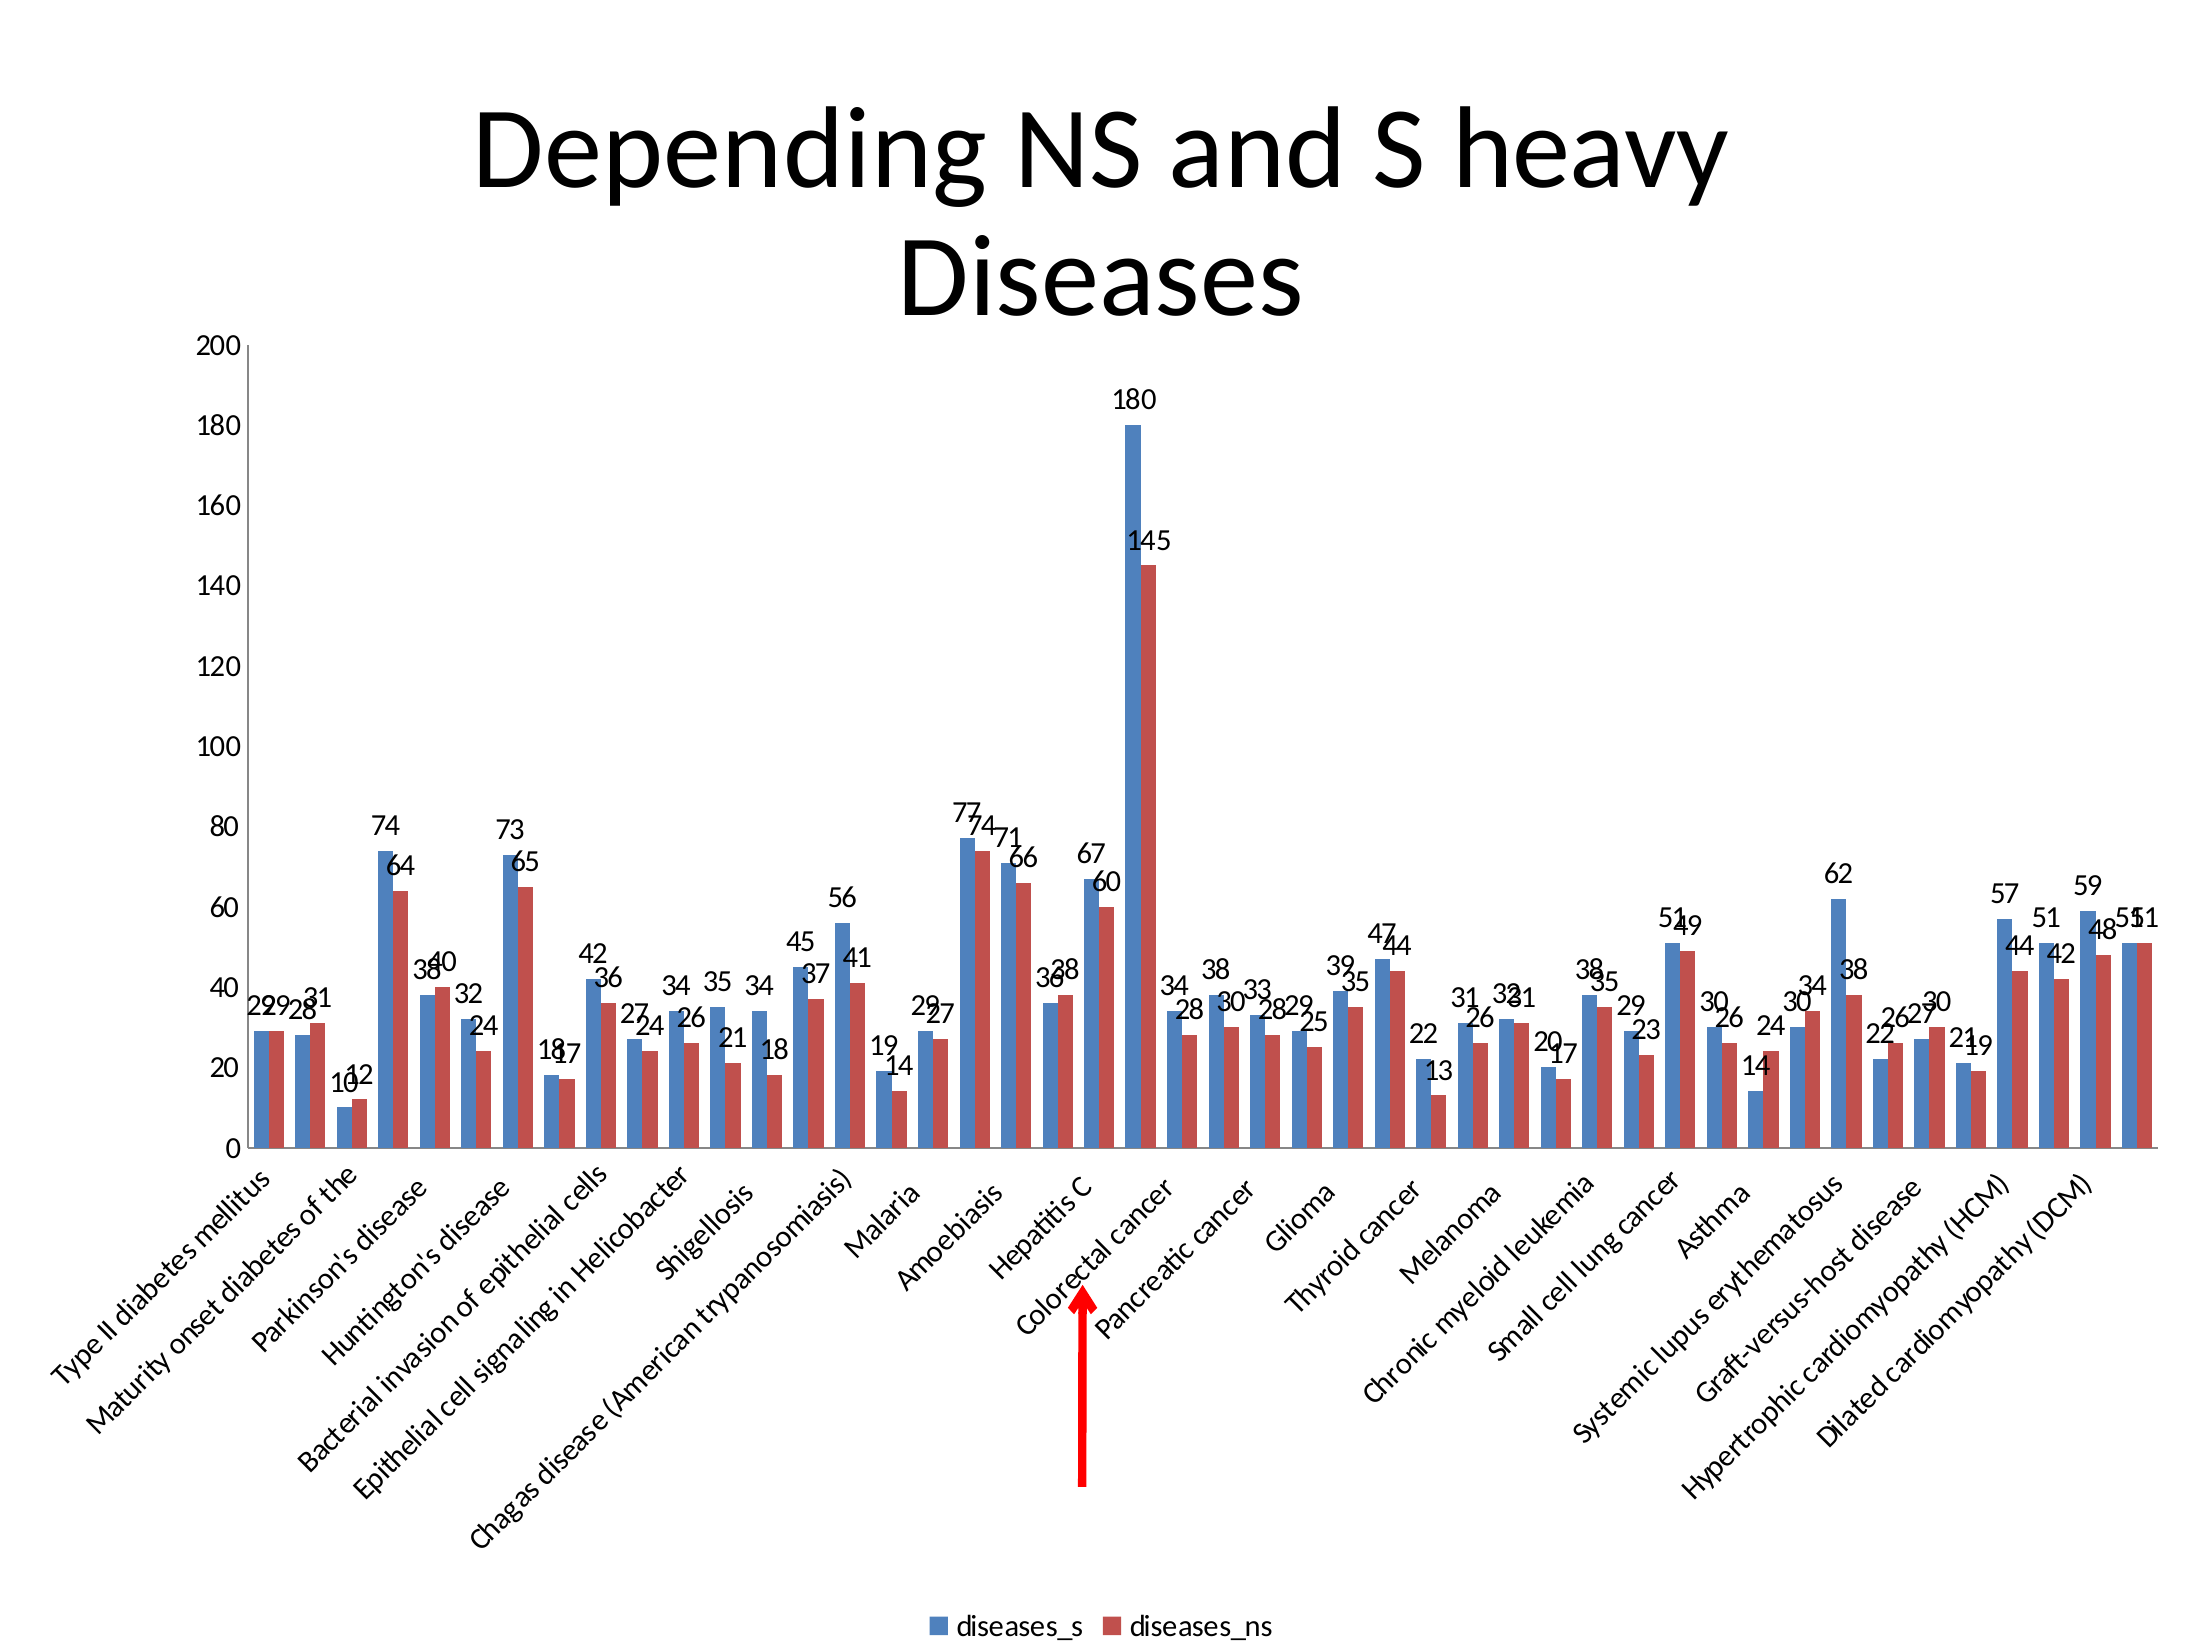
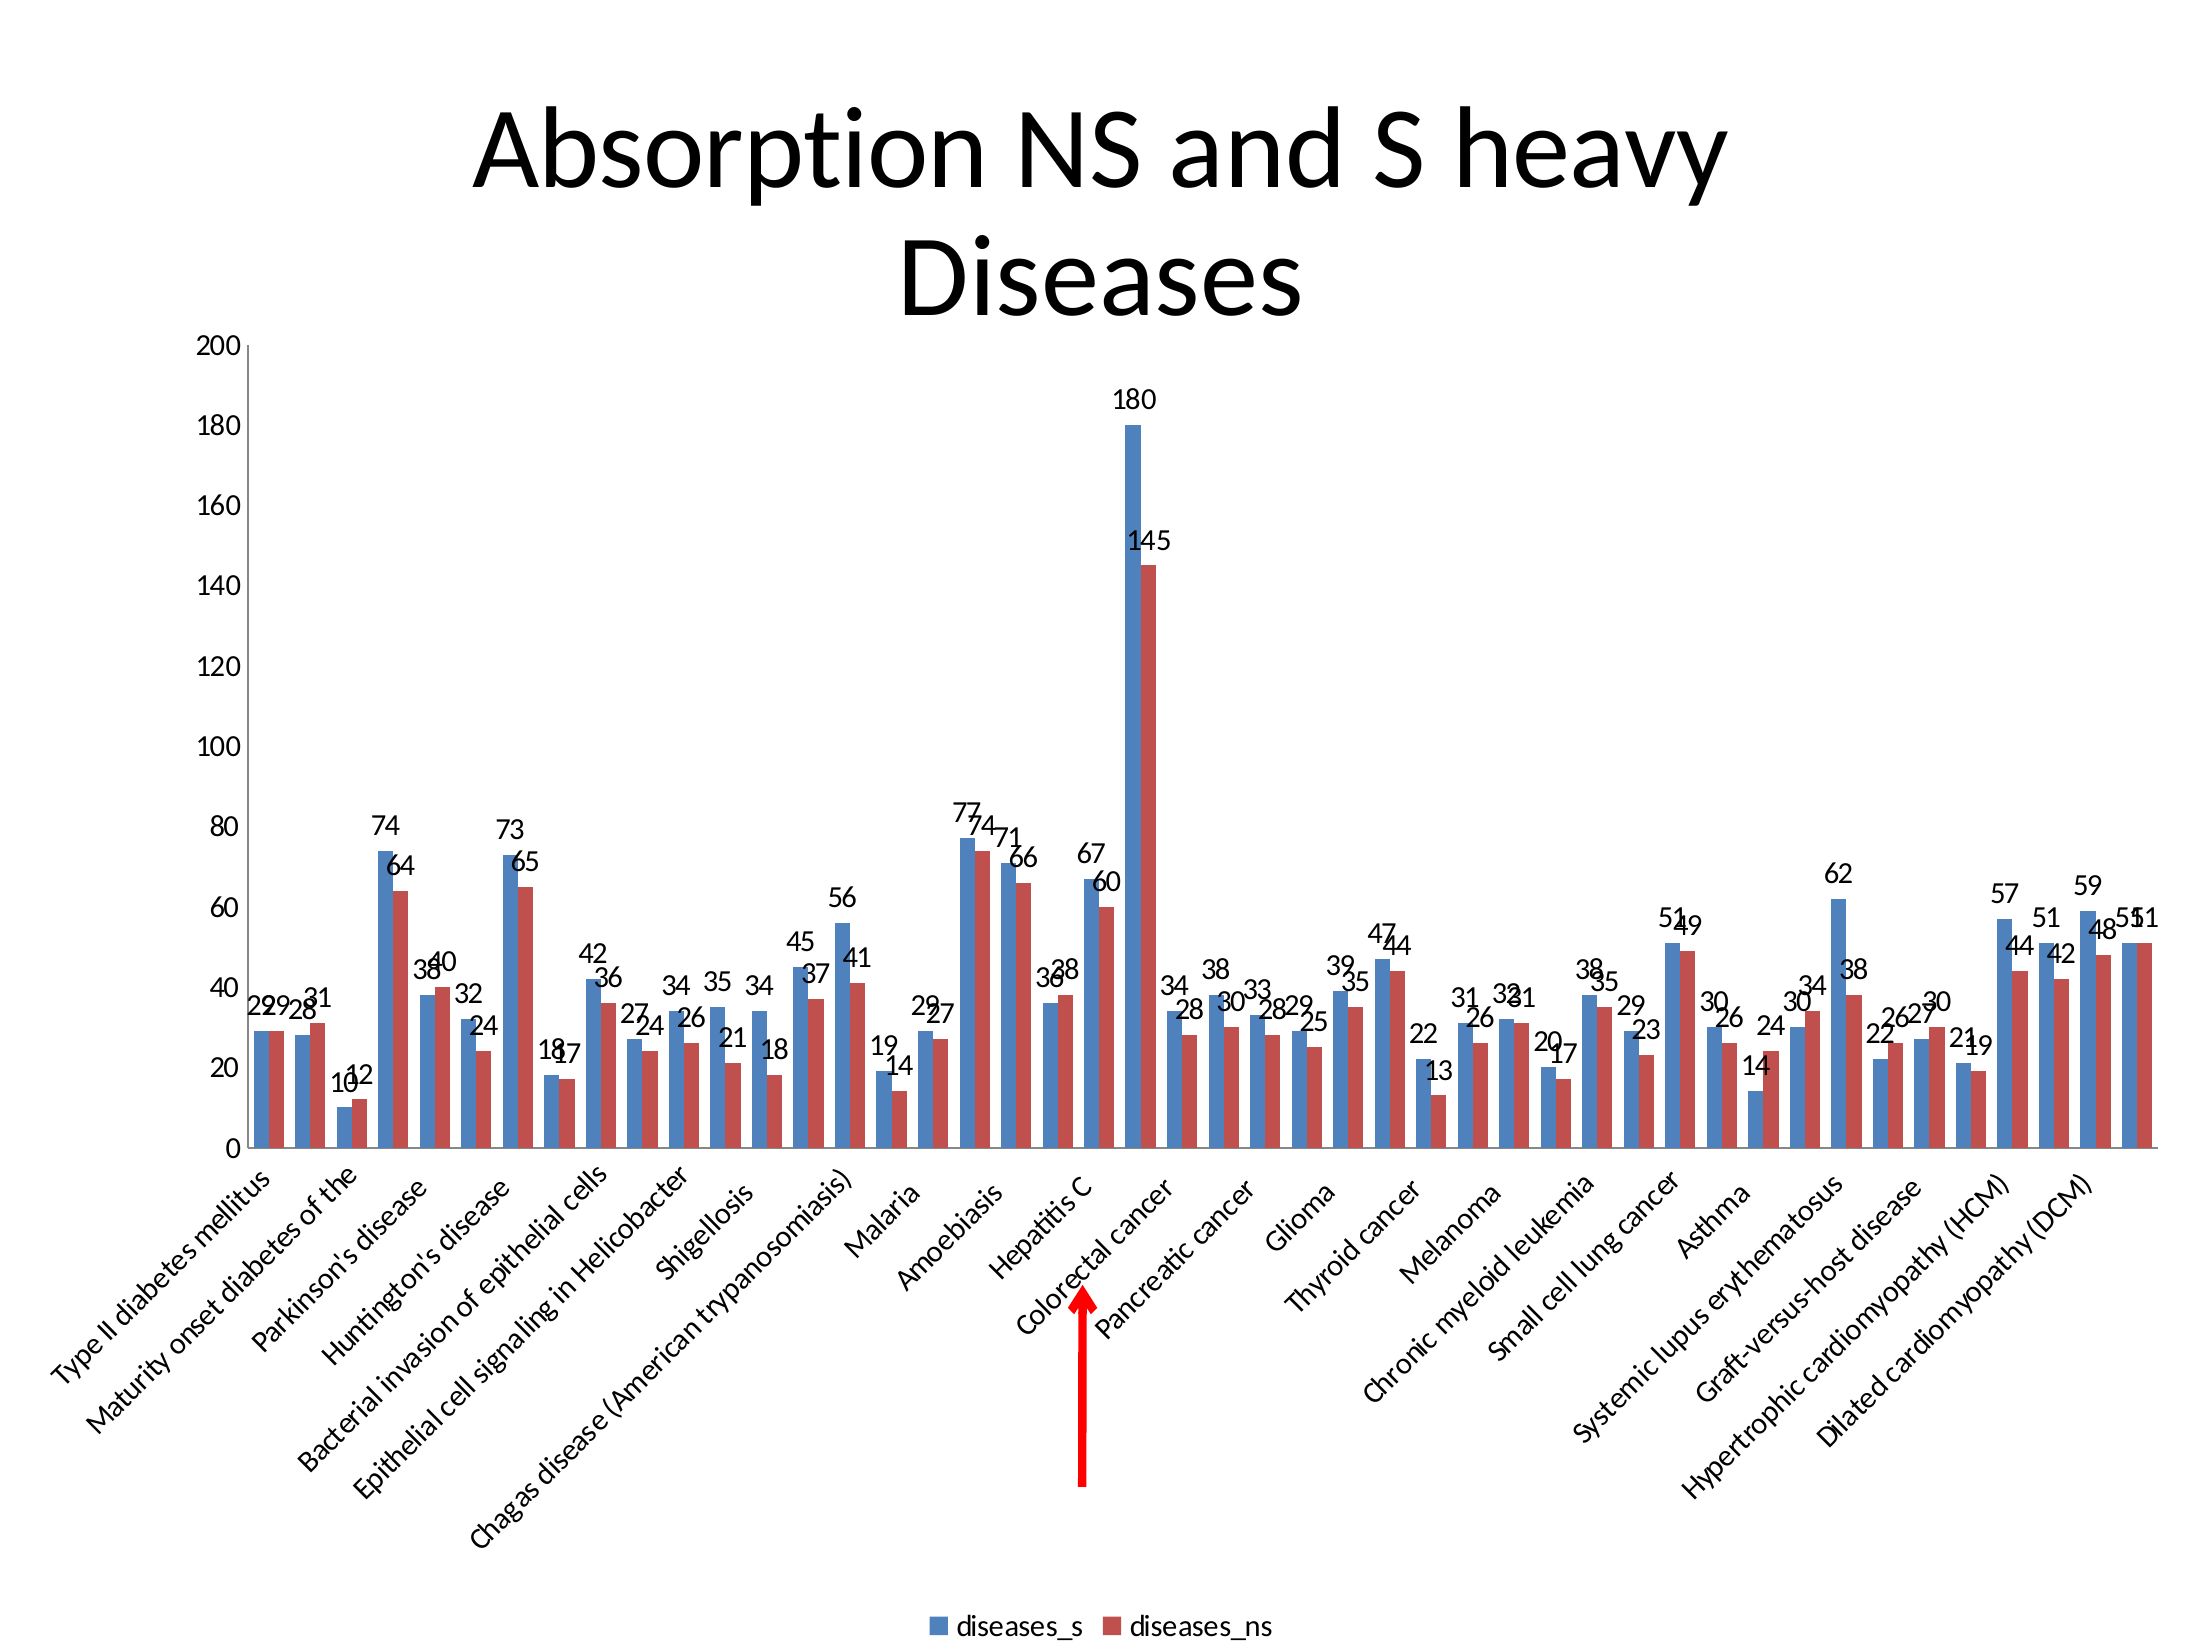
Depending: Depending -> Absorption
